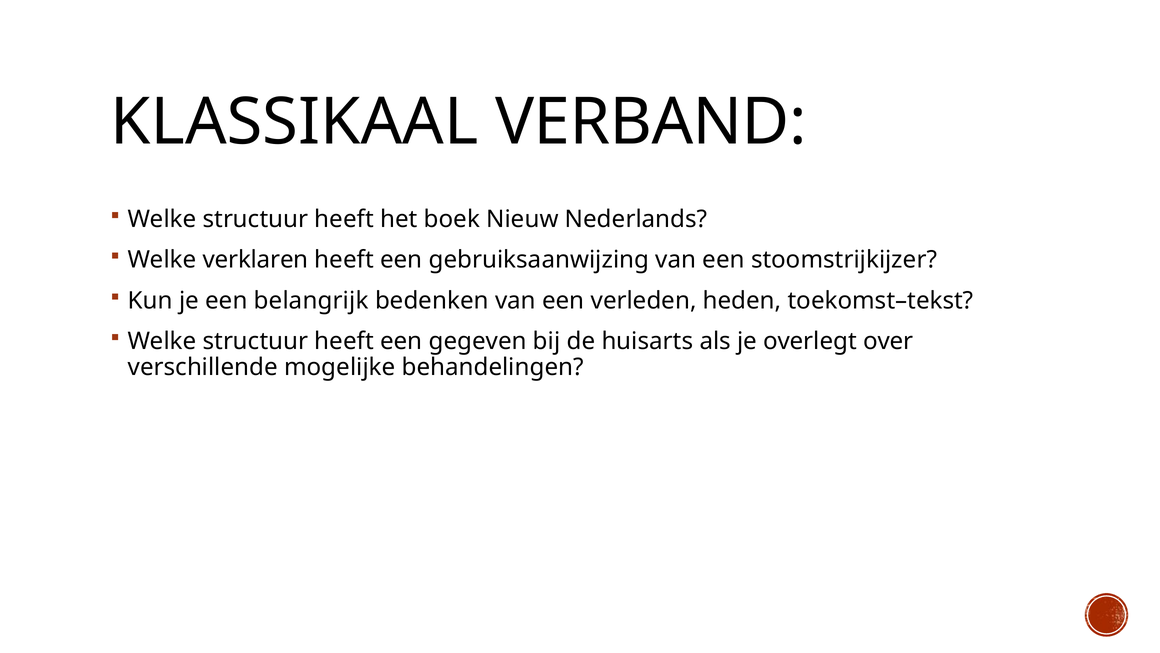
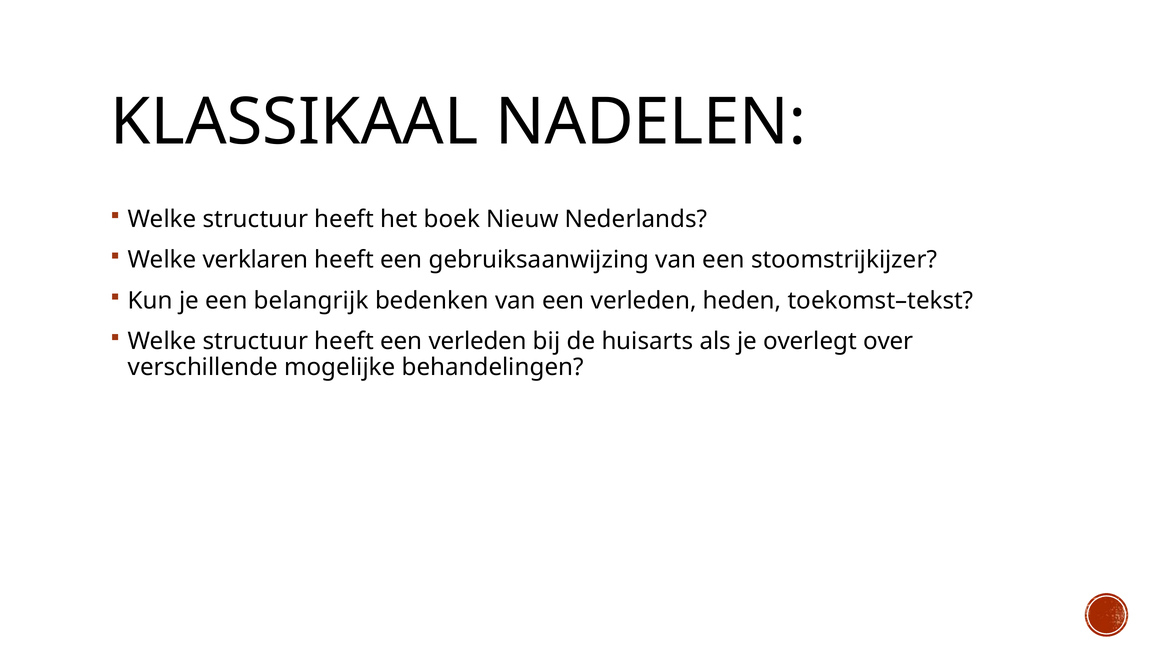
VERBAND: VERBAND -> NADELEN
heeft een gegeven: gegeven -> verleden
